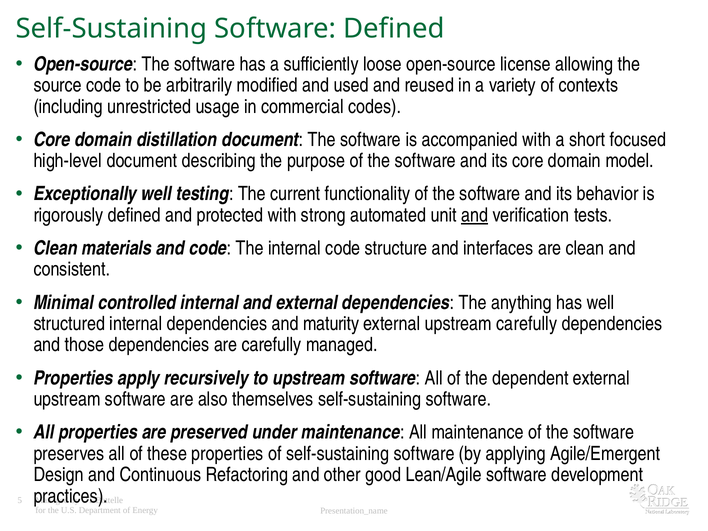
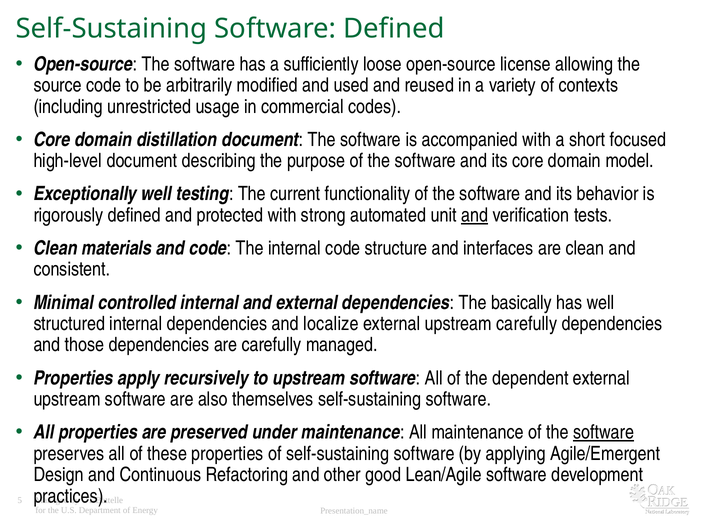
anything: anything -> basically
maturity: maturity -> localize
software at (604, 432) underline: none -> present
